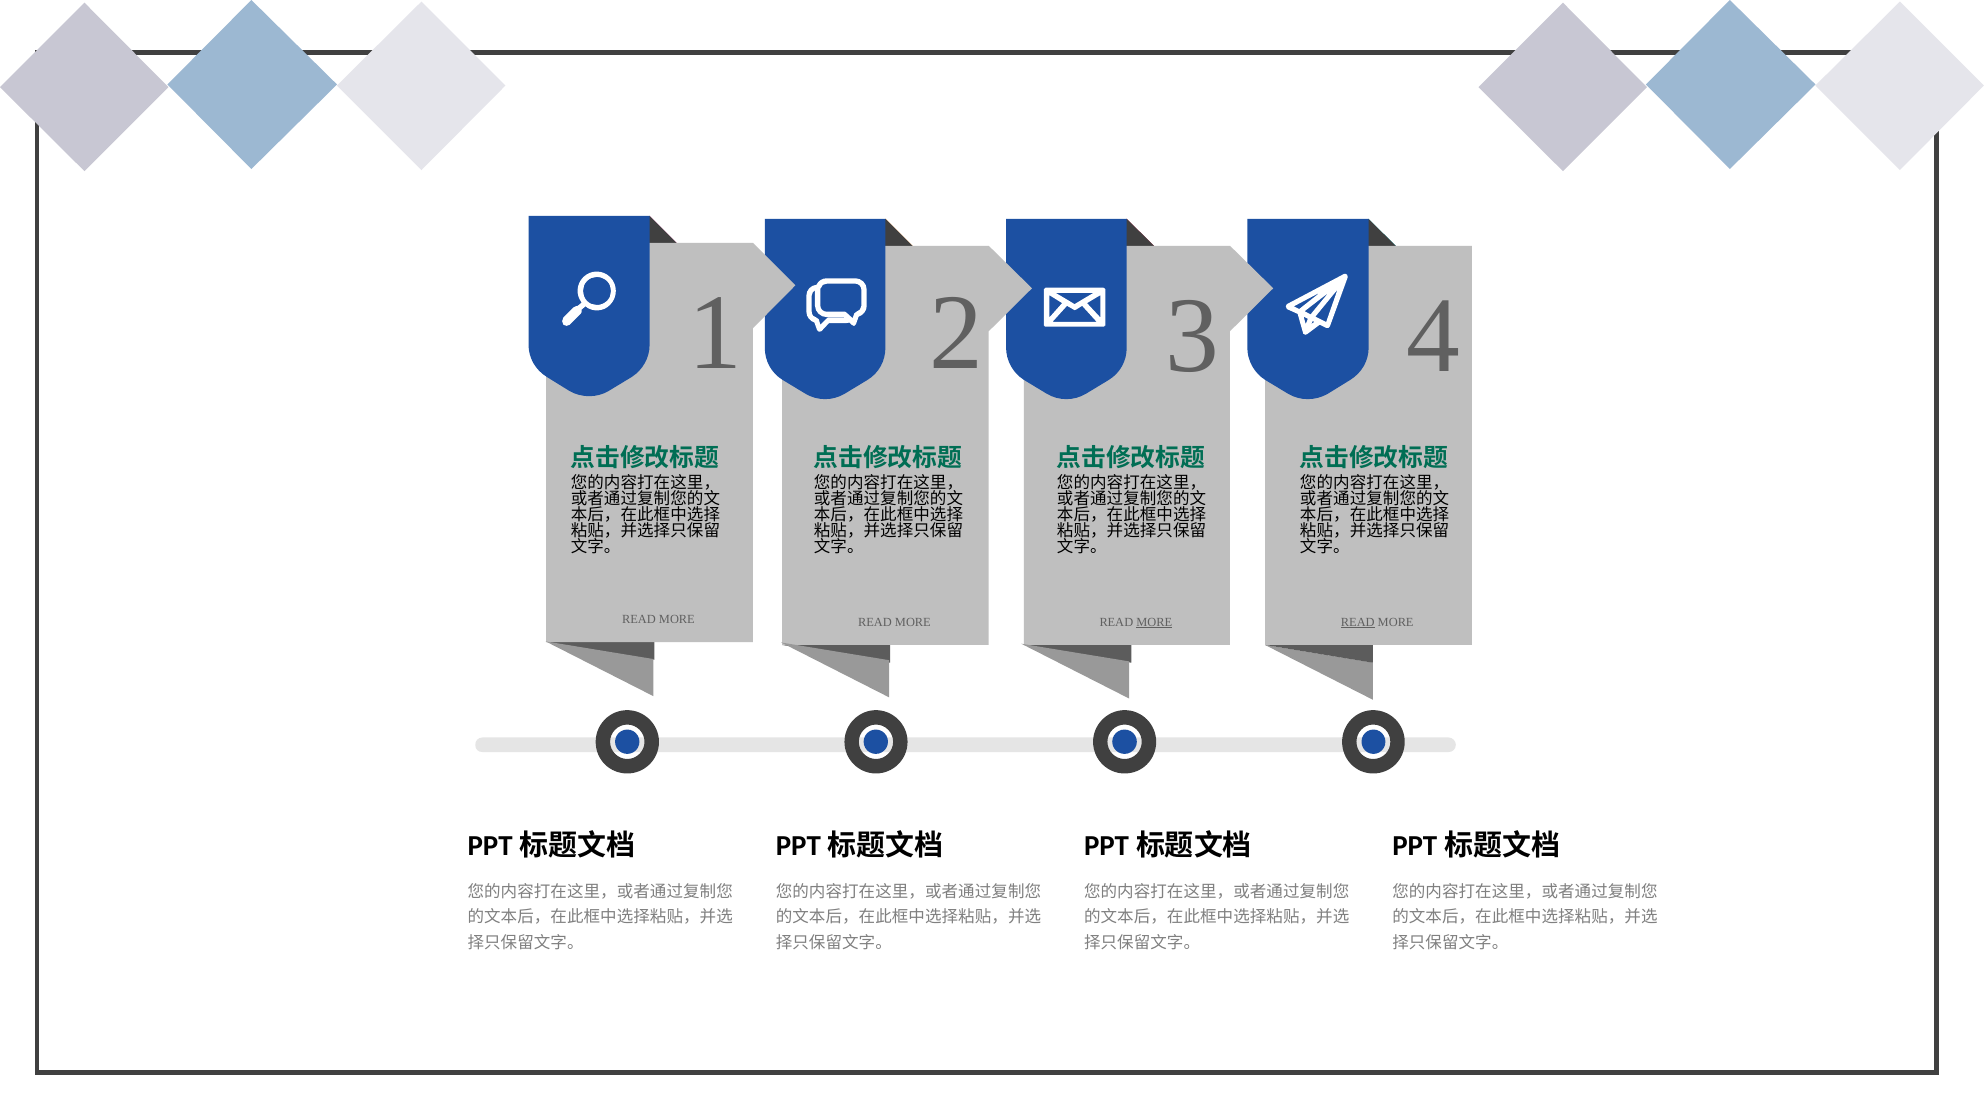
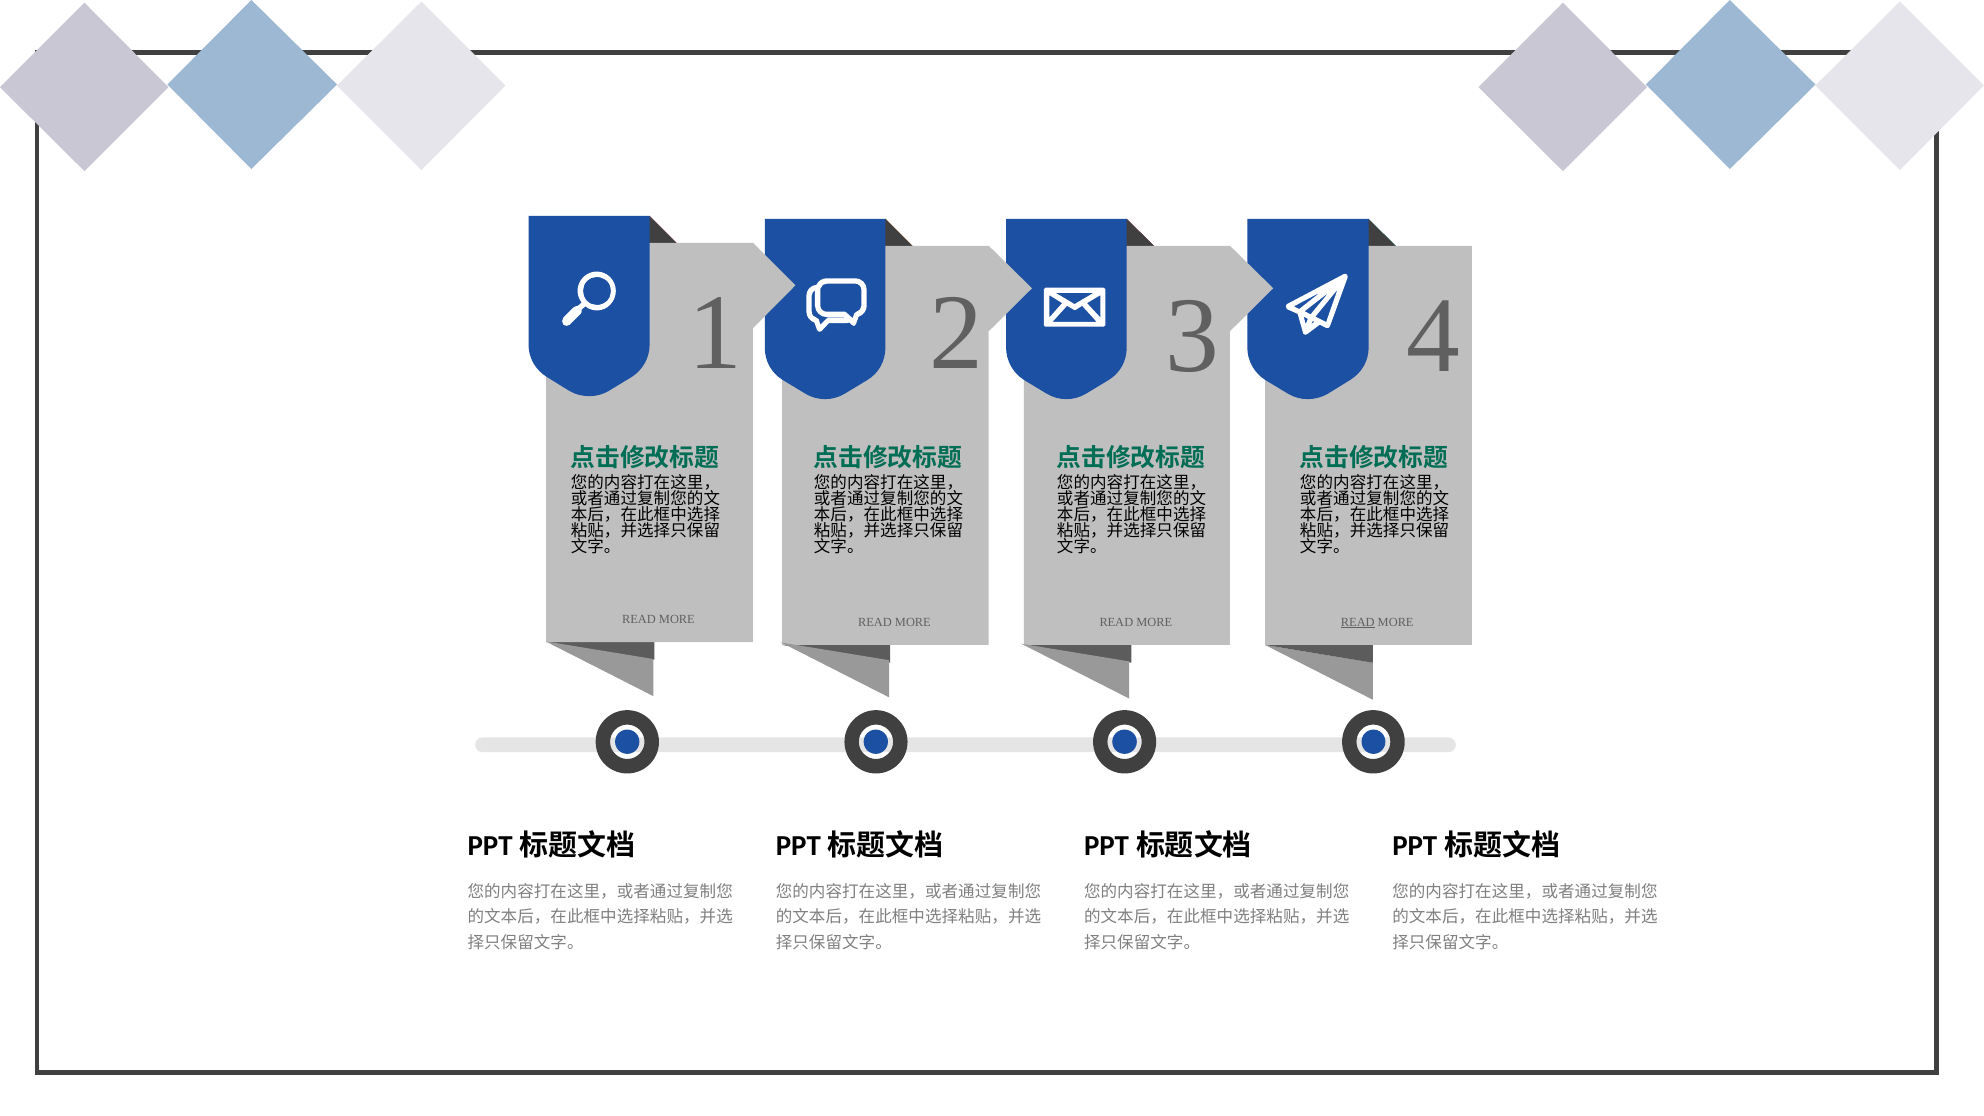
MORE at (1154, 622) underline: present -> none
